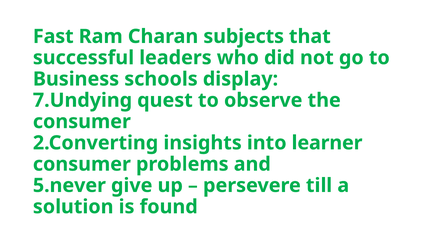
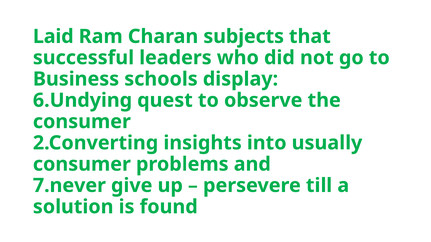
Fast: Fast -> Laid
7.Undying: 7.Undying -> 6.Undying
learner: learner -> usually
5.never: 5.never -> 7.never
